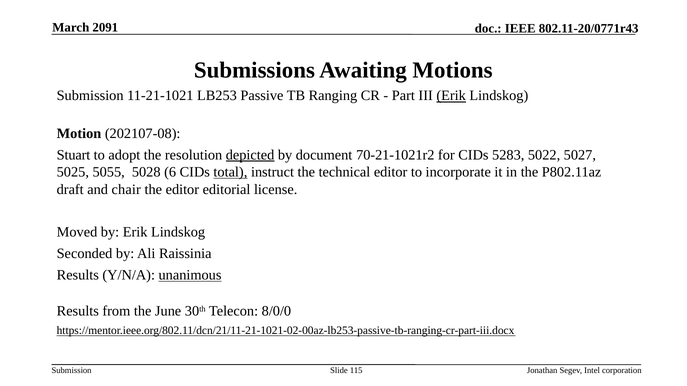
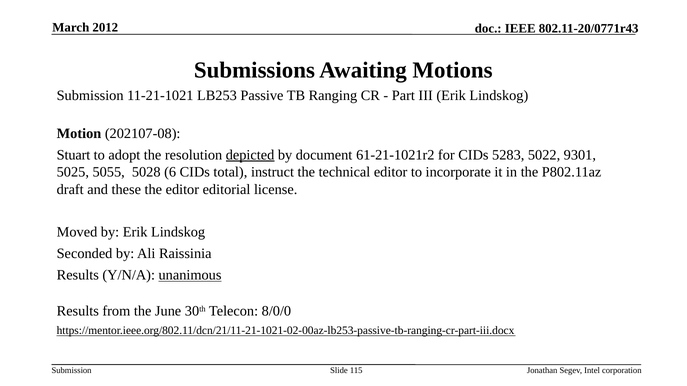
2091: 2091 -> 2012
Erik at (451, 96) underline: present -> none
70-21-1021r2: 70-21-1021r2 -> 61-21-1021r2
5027: 5027 -> 9301
total underline: present -> none
chair: chair -> these
